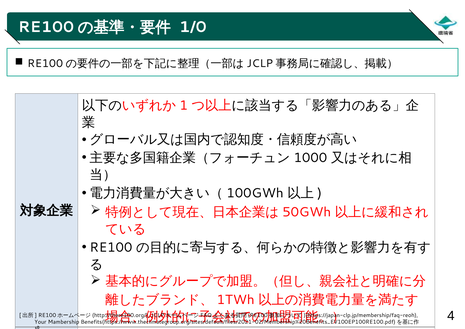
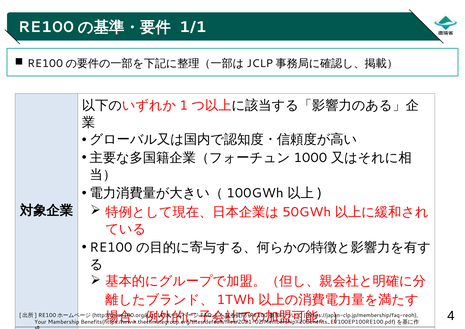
1/0: 1/0 -> 1/1
